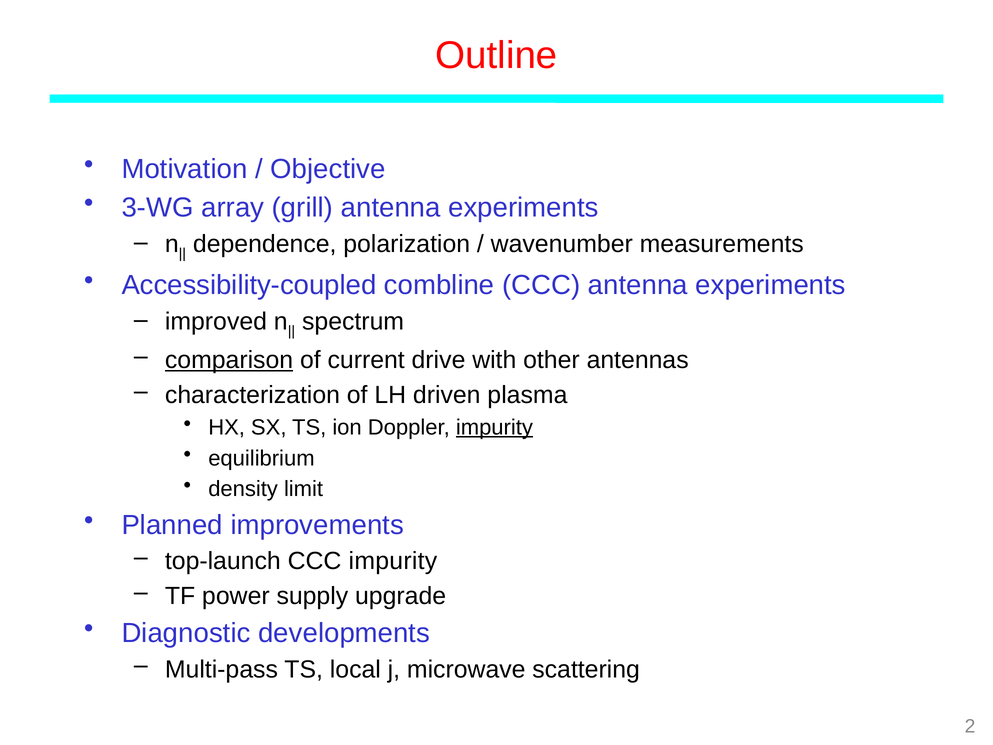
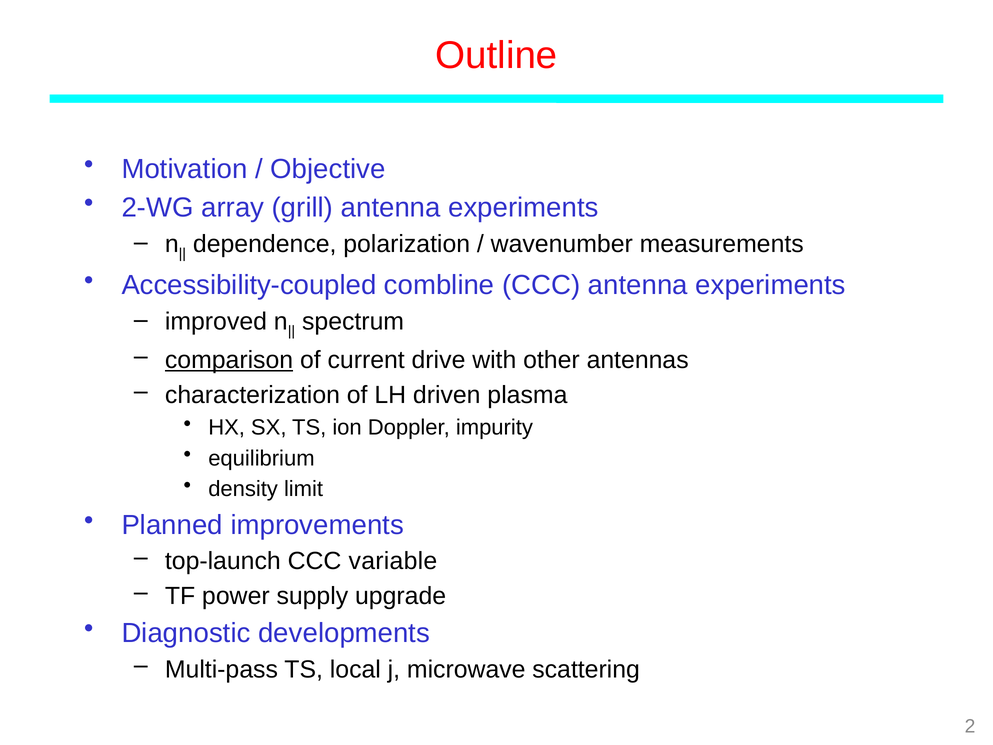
3-WG: 3-WG -> 2-WG
impurity at (494, 427) underline: present -> none
CCC impurity: impurity -> variable
